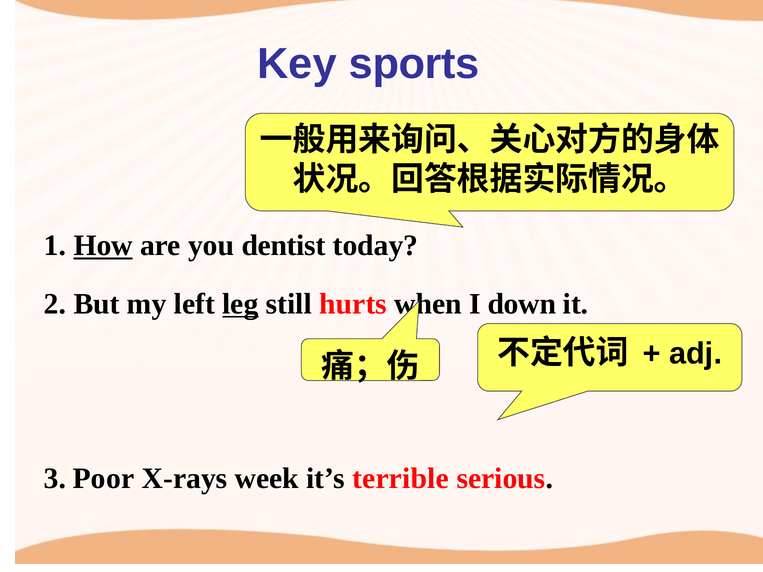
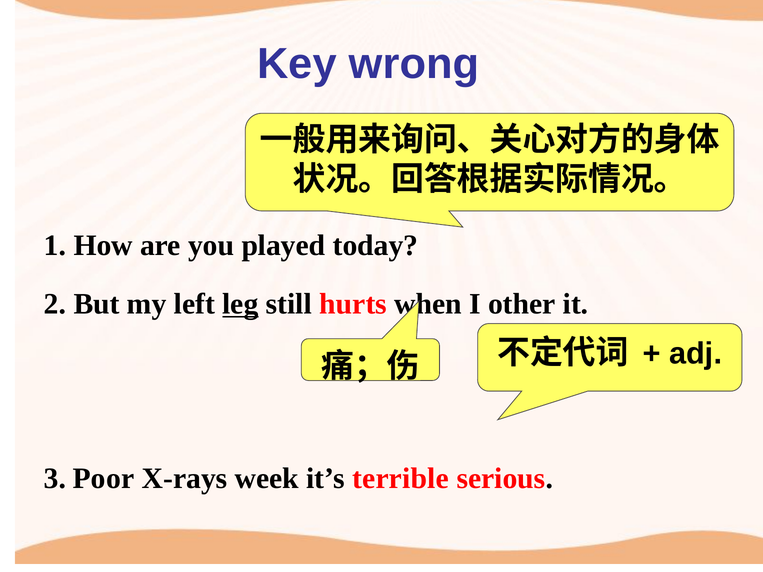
sports: sports -> wrong
How underline: present -> none
dentist: dentist -> played
down: down -> other
